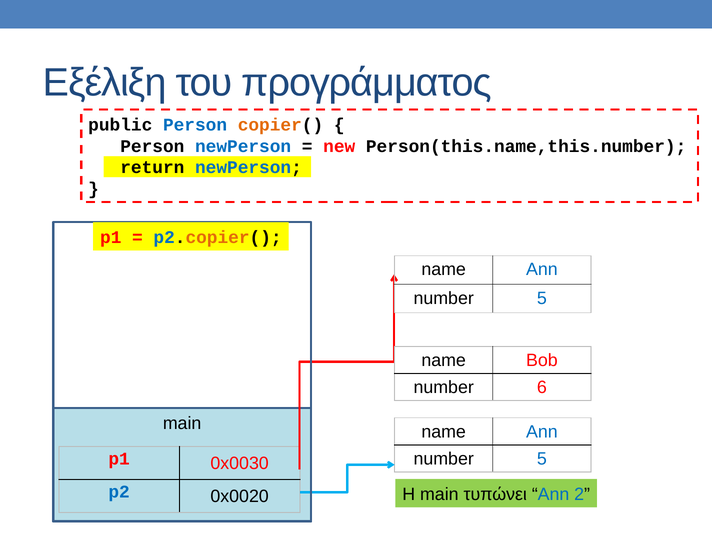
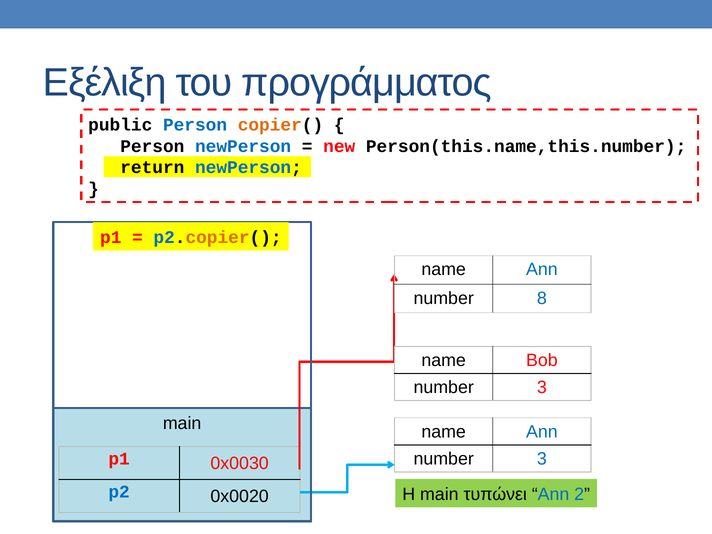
5 at (542, 298): 5 -> 8
6 at (542, 387): 6 -> 3
5 at (542, 459): 5 -> 3
